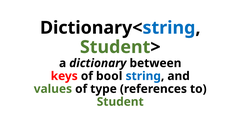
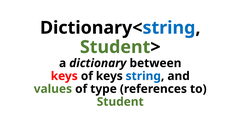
of bool: bool -> keys
